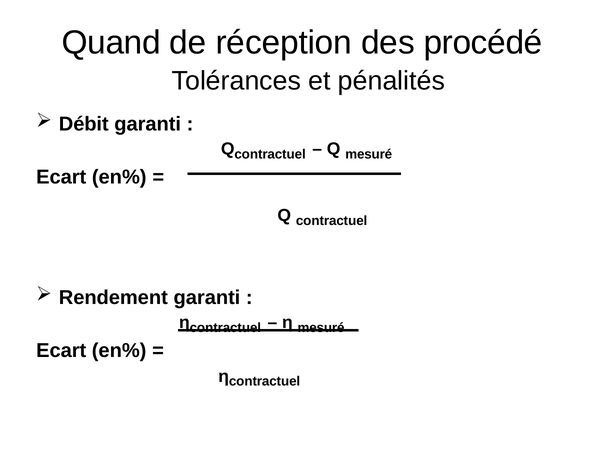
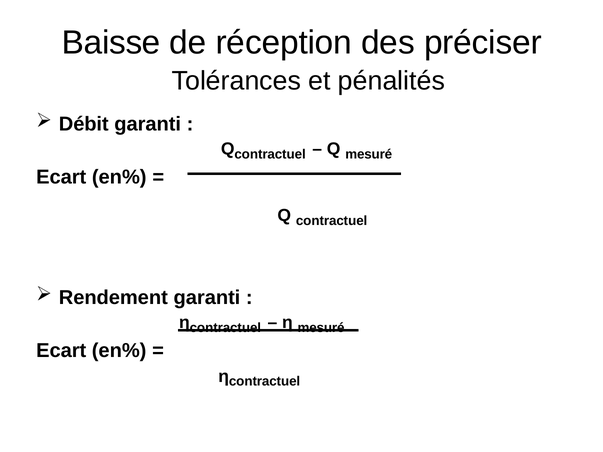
Quand: Quand -> Baisse
procédé: procédé -> préciser
